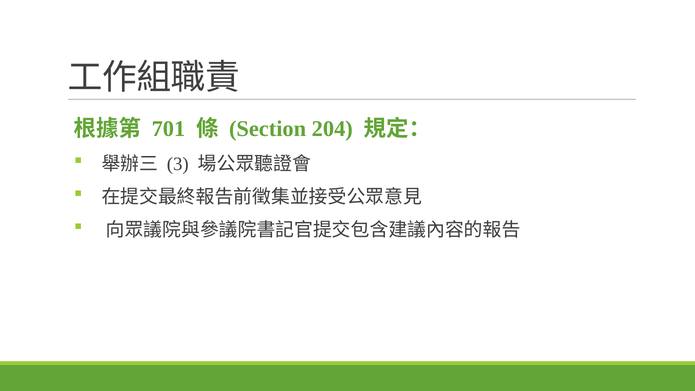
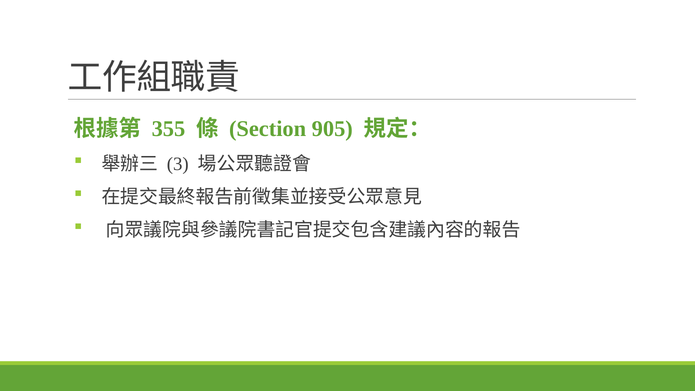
701: 701 -> 355
204: 204 -> 905
